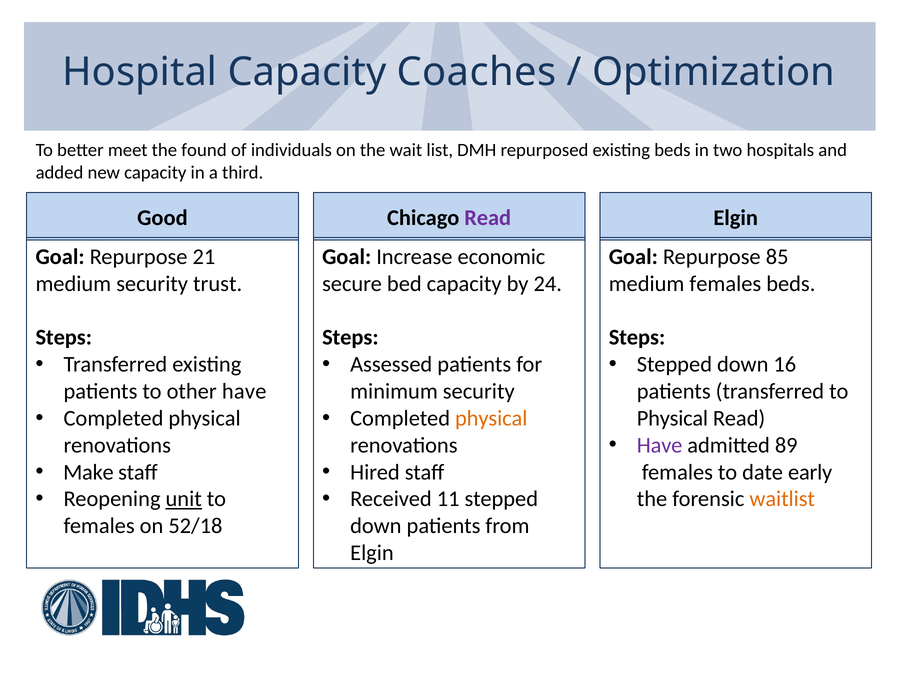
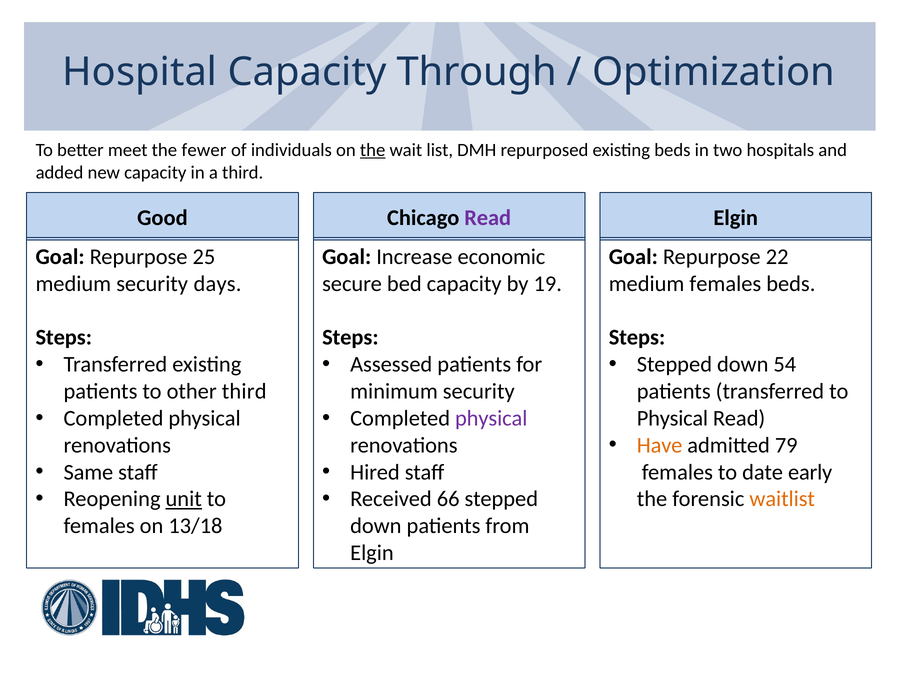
Coaches: Coaches -> Through
found: found -> fewer
the at (373, 150) underline: none -> present
21: 21 -> 25
85: 85 -> 22
trust: trust -> days
24: 24 -> 19
16: 16 -> 54
other have: have -> third
physical at (491, 419) colour: orange -> purple
Have at (660, 446) colour: purple -> orange
89: 89 -> 79
Make: Make -> Same
11: 11 -> 66
52/18: 52/18 -> 13/18
